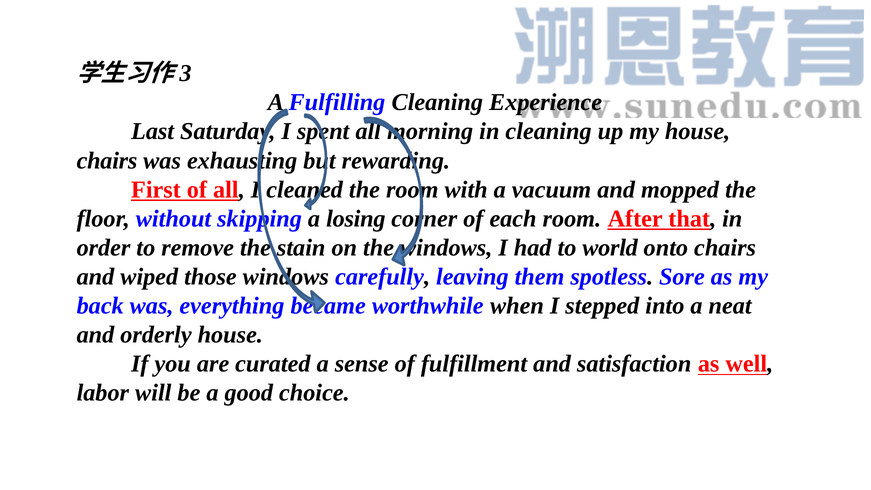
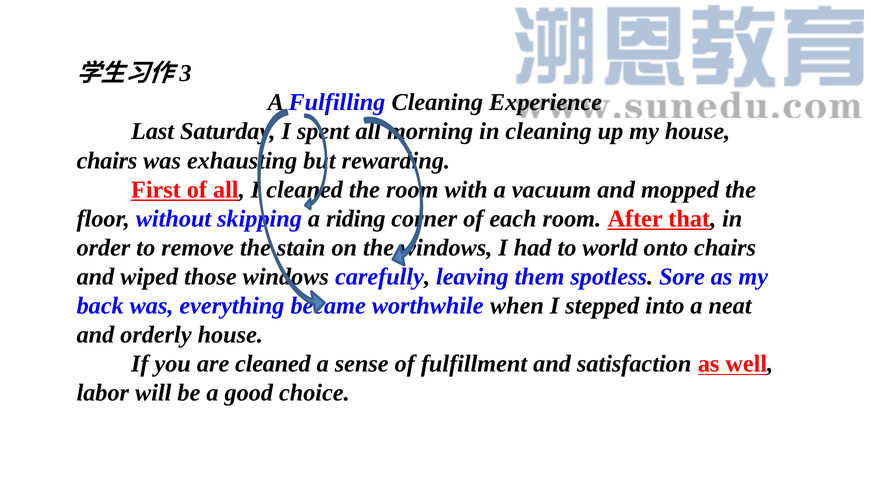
losing: losing -> riding
are curated: curated -> cleaned
